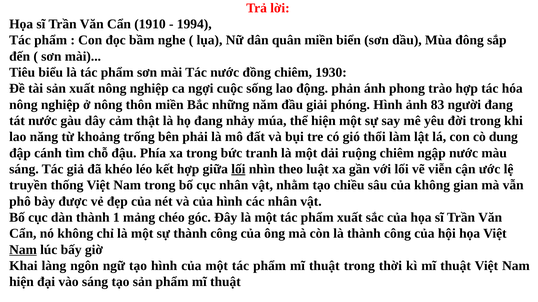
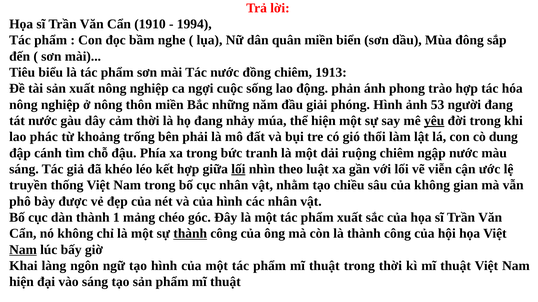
1930: 1930 -> 1913
83: 83 -> 53
cảm thật: thật -> thời
yêu underline: none -> present
năng: năng -> phác
thành at (190, 234) underline: none -> present
